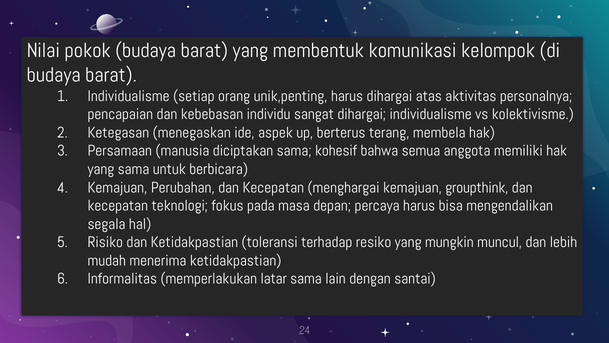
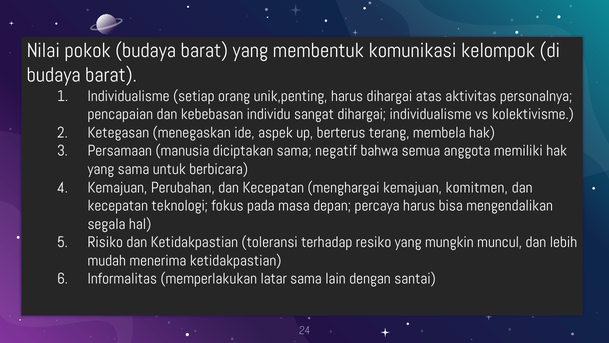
kohesif: kohesif -> negatif
groupthink: groupthink -> komitmen
